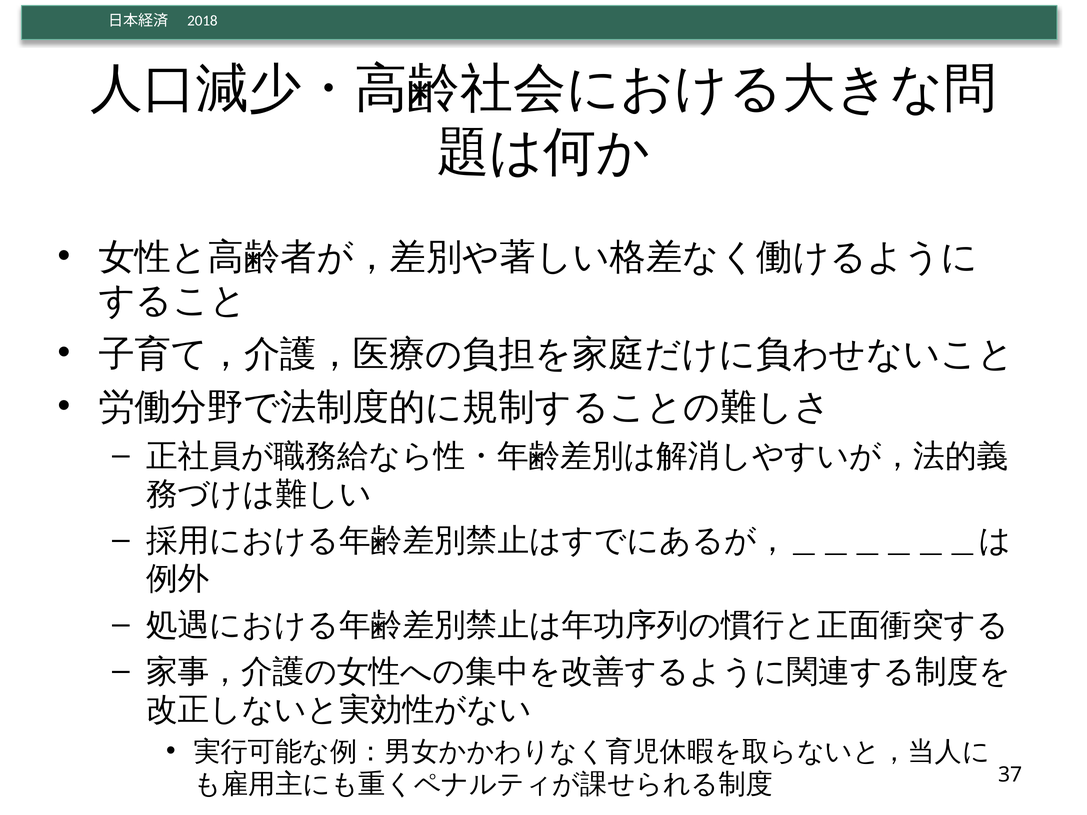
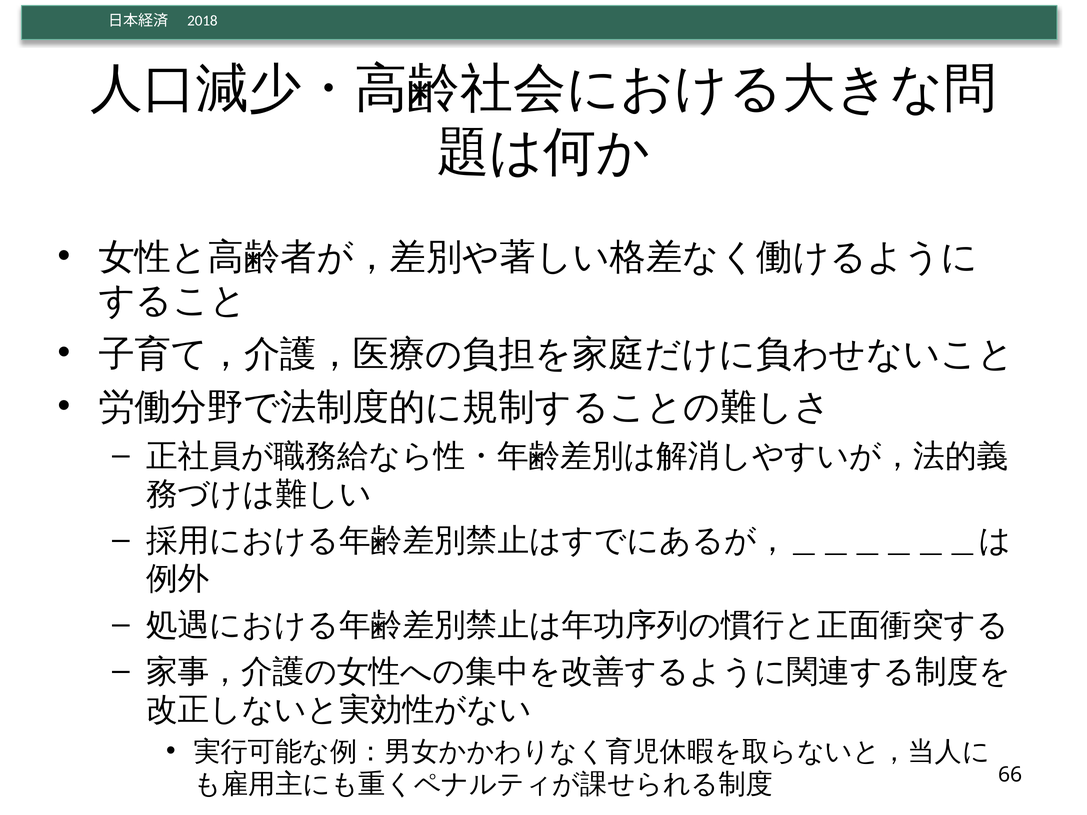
37: 37 -> 66
